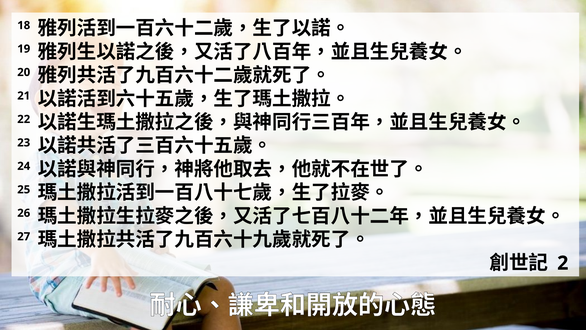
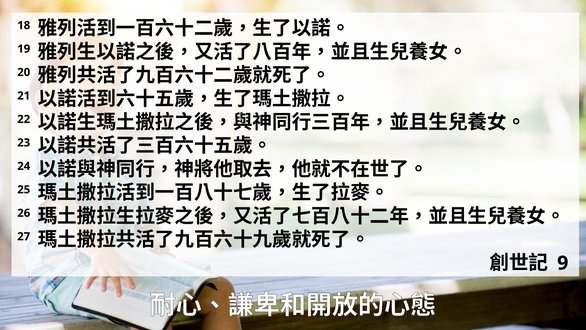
2: 2 -> 9
